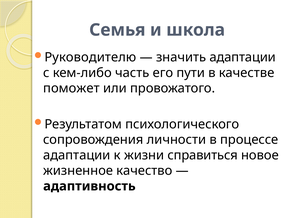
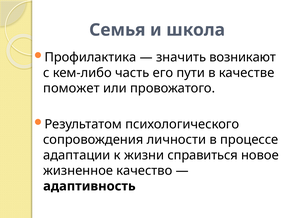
Руководителю: Руководителю -> Профилактика
значить адаптации: адаптации -> возникают
